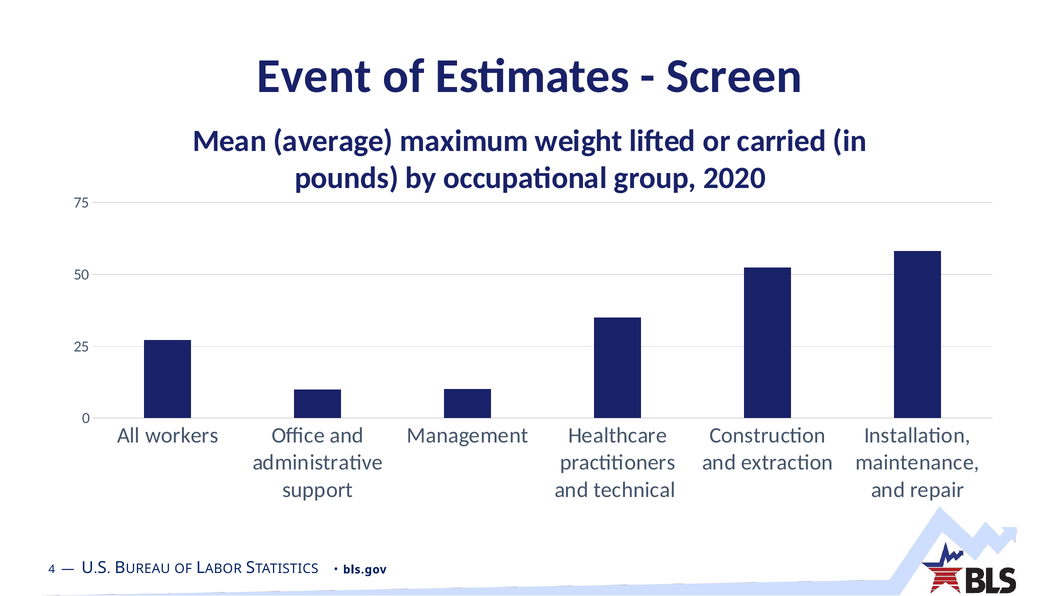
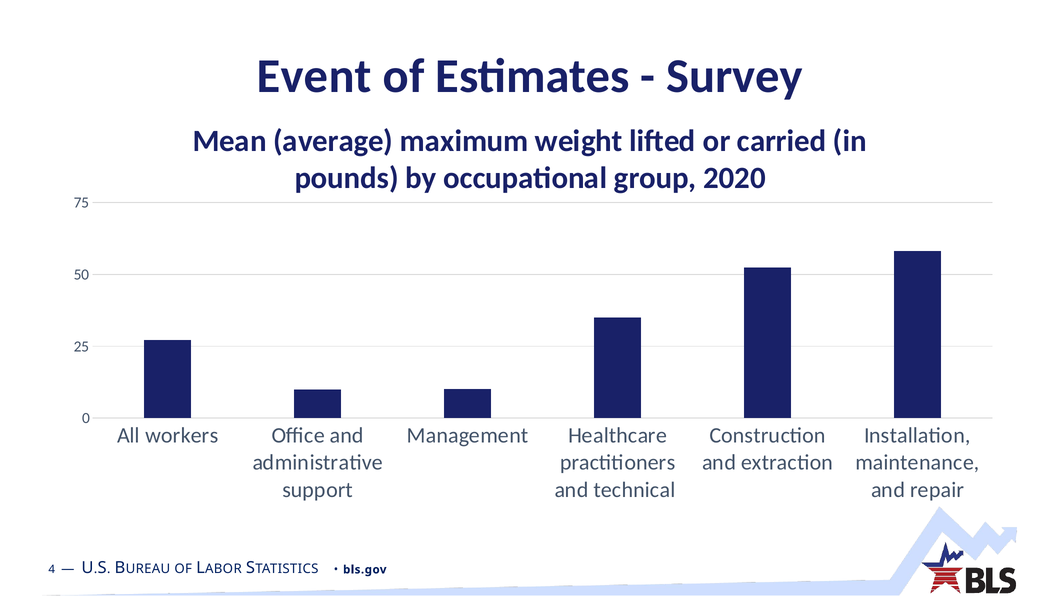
Screen: Screen -> Survey
